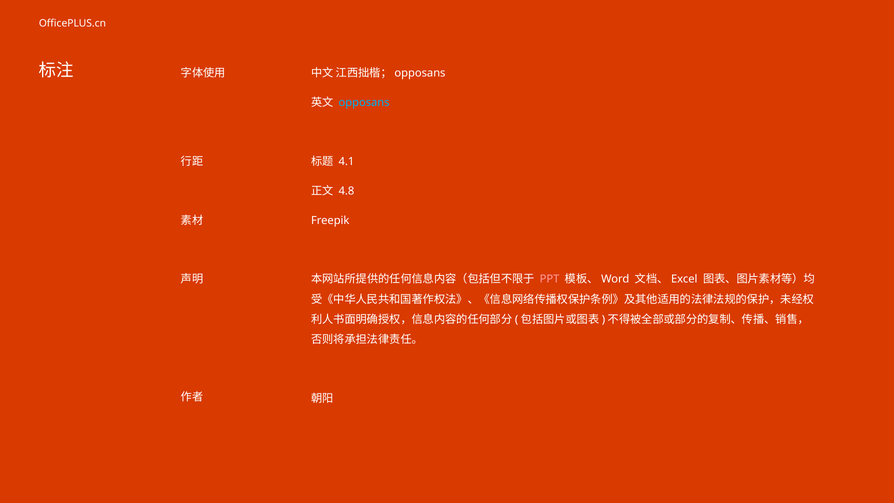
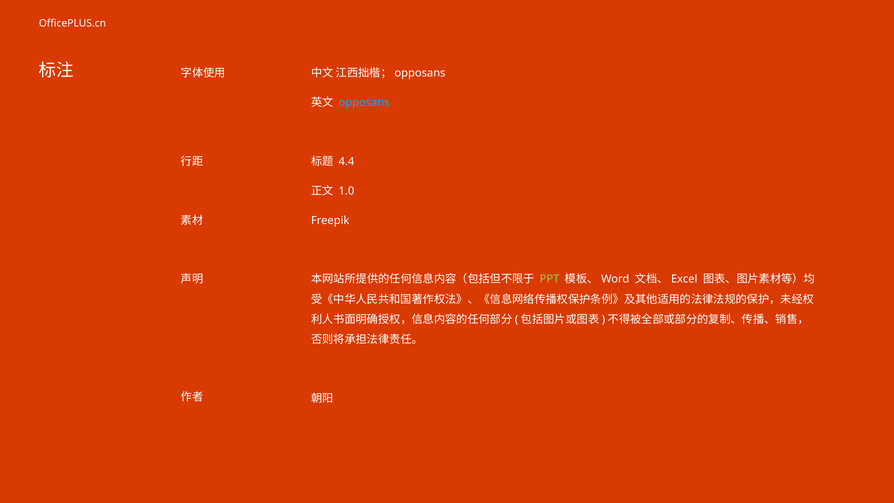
4.1: 4.1 -> 4.4
4.8: 4.8 -> 1.0
PPT colour: pink -> light green
